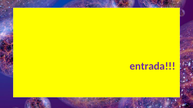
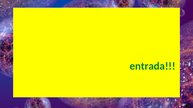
entrada colour: purple -> green
